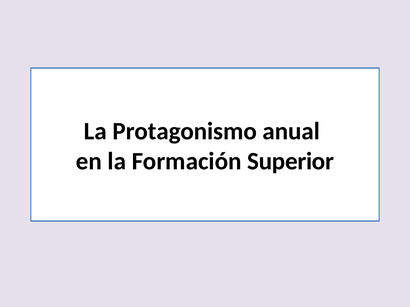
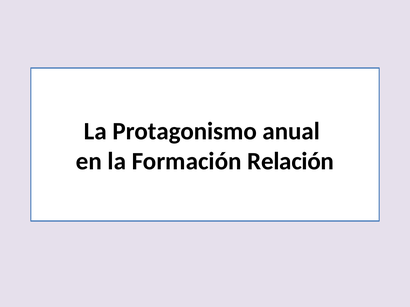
Superior: Superior -> Relación
